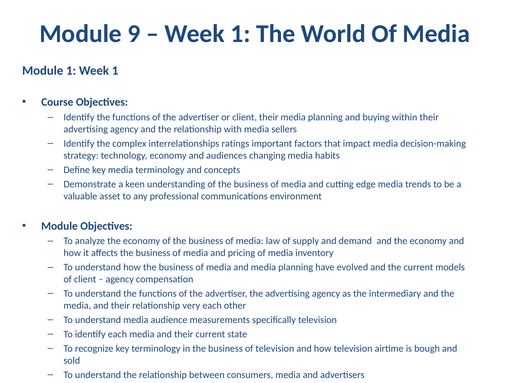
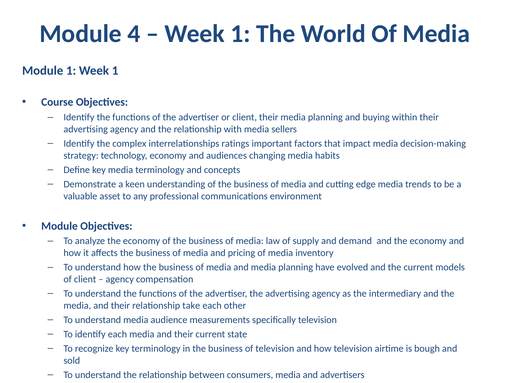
9: 9 -> 4
very: very -> take
